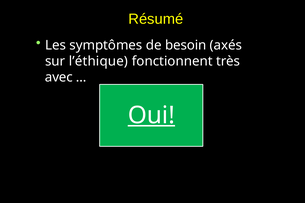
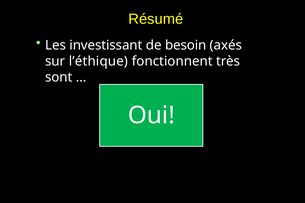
symptômes: symptômes -> investissant
avec: avec -> sont
Oui underline: present -> none
